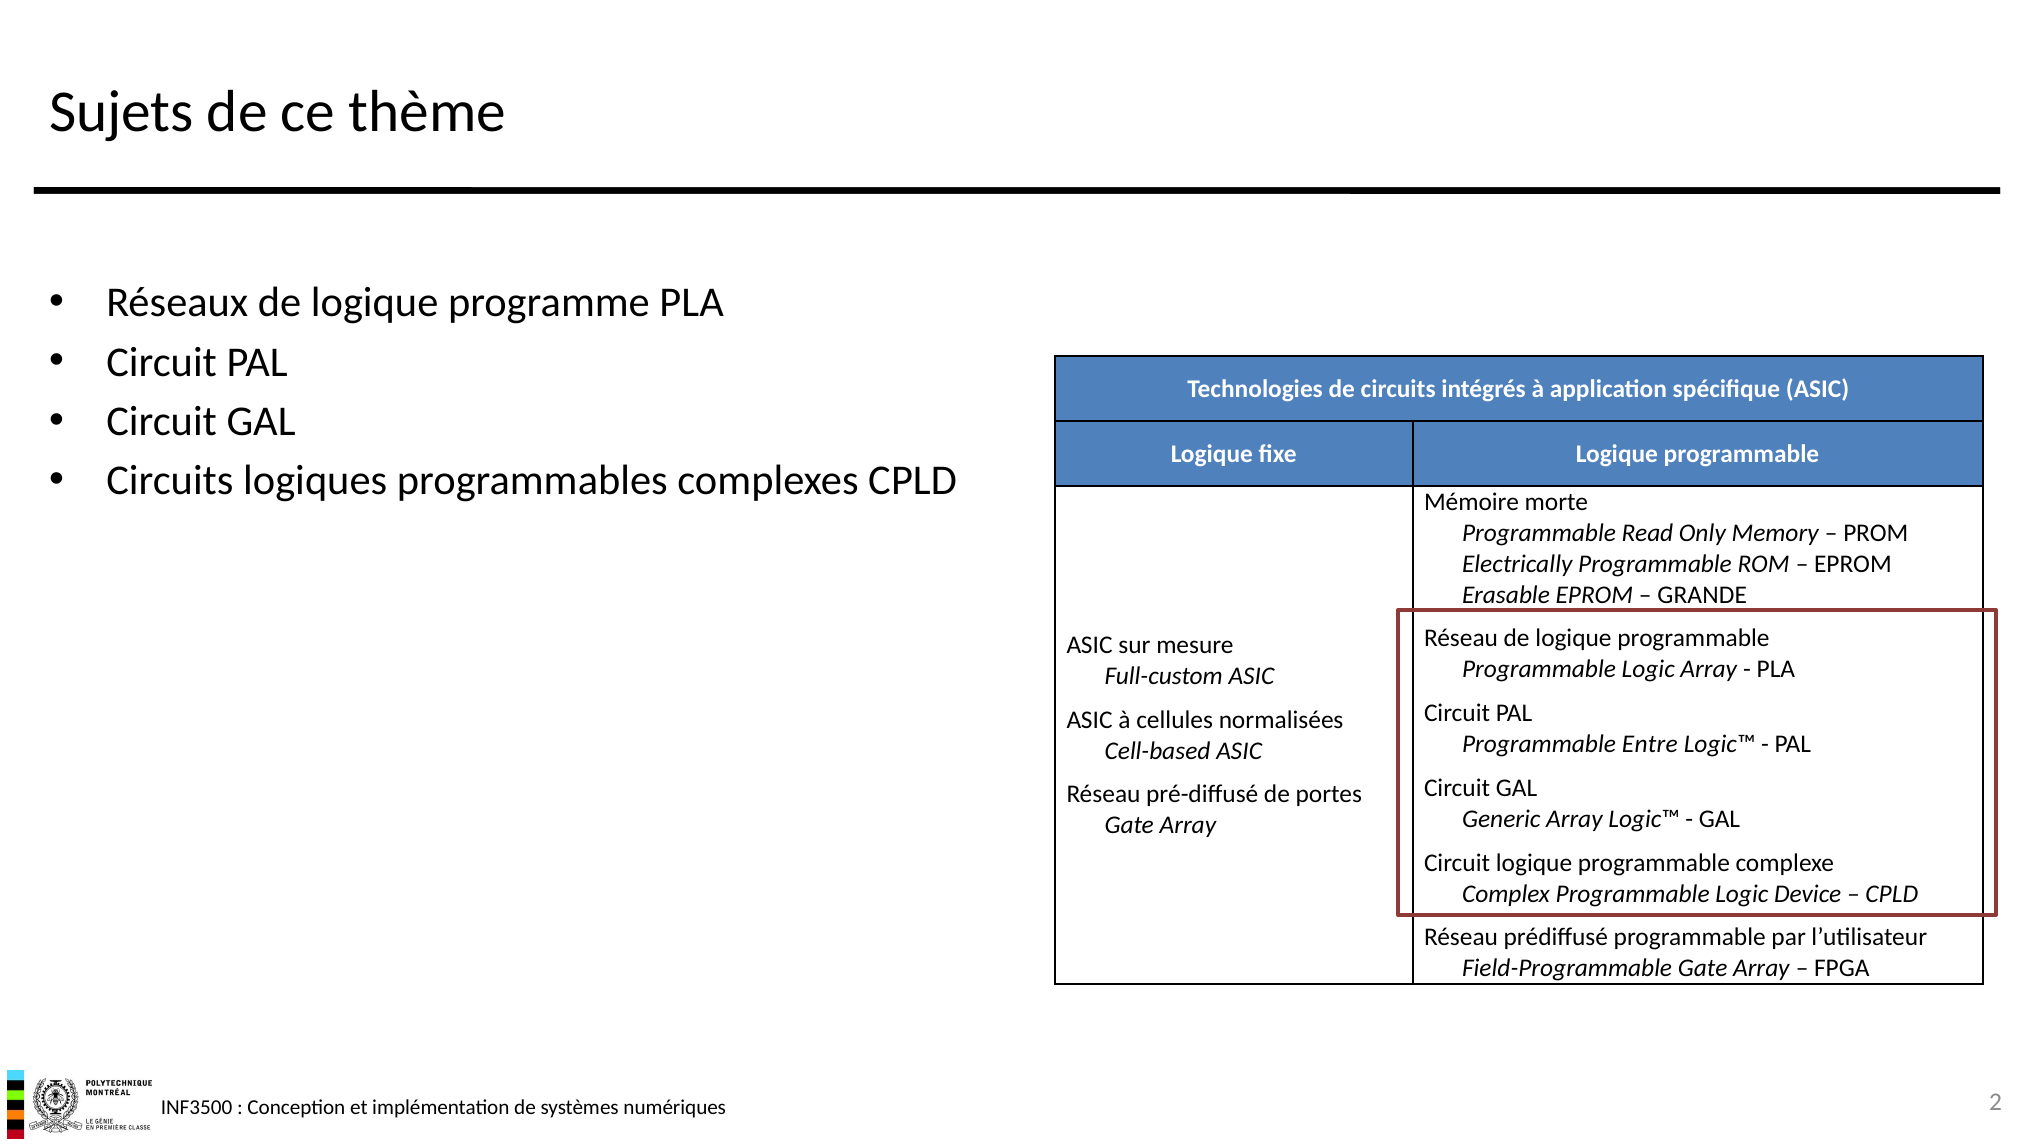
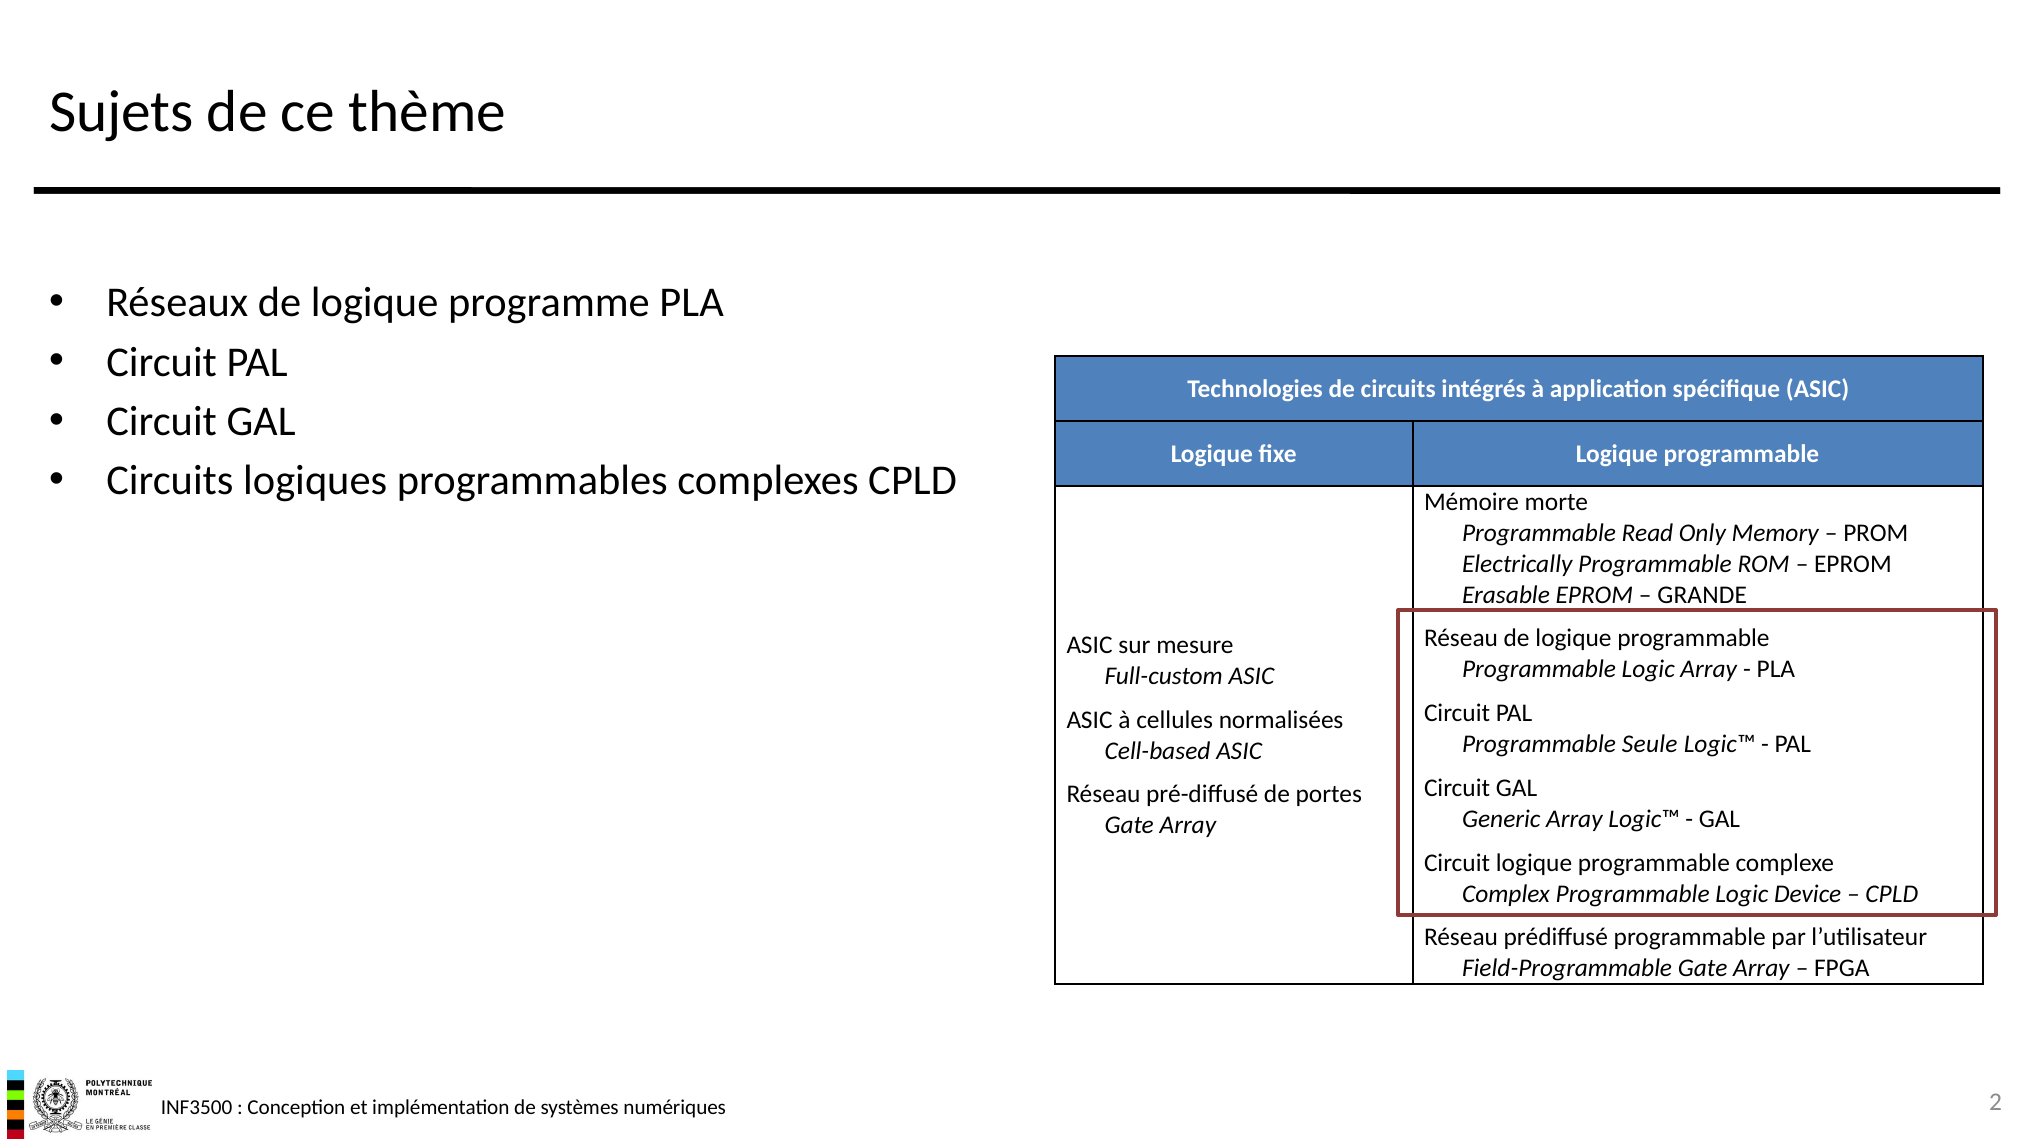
Entre: Entre -> Seule
